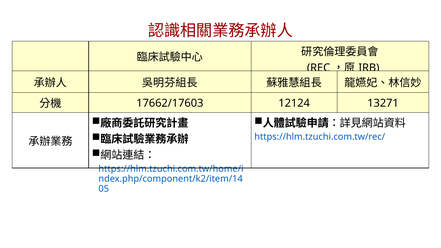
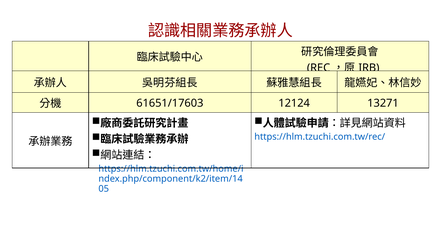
17662/17603: 17662/17603 -> 61651/17603
